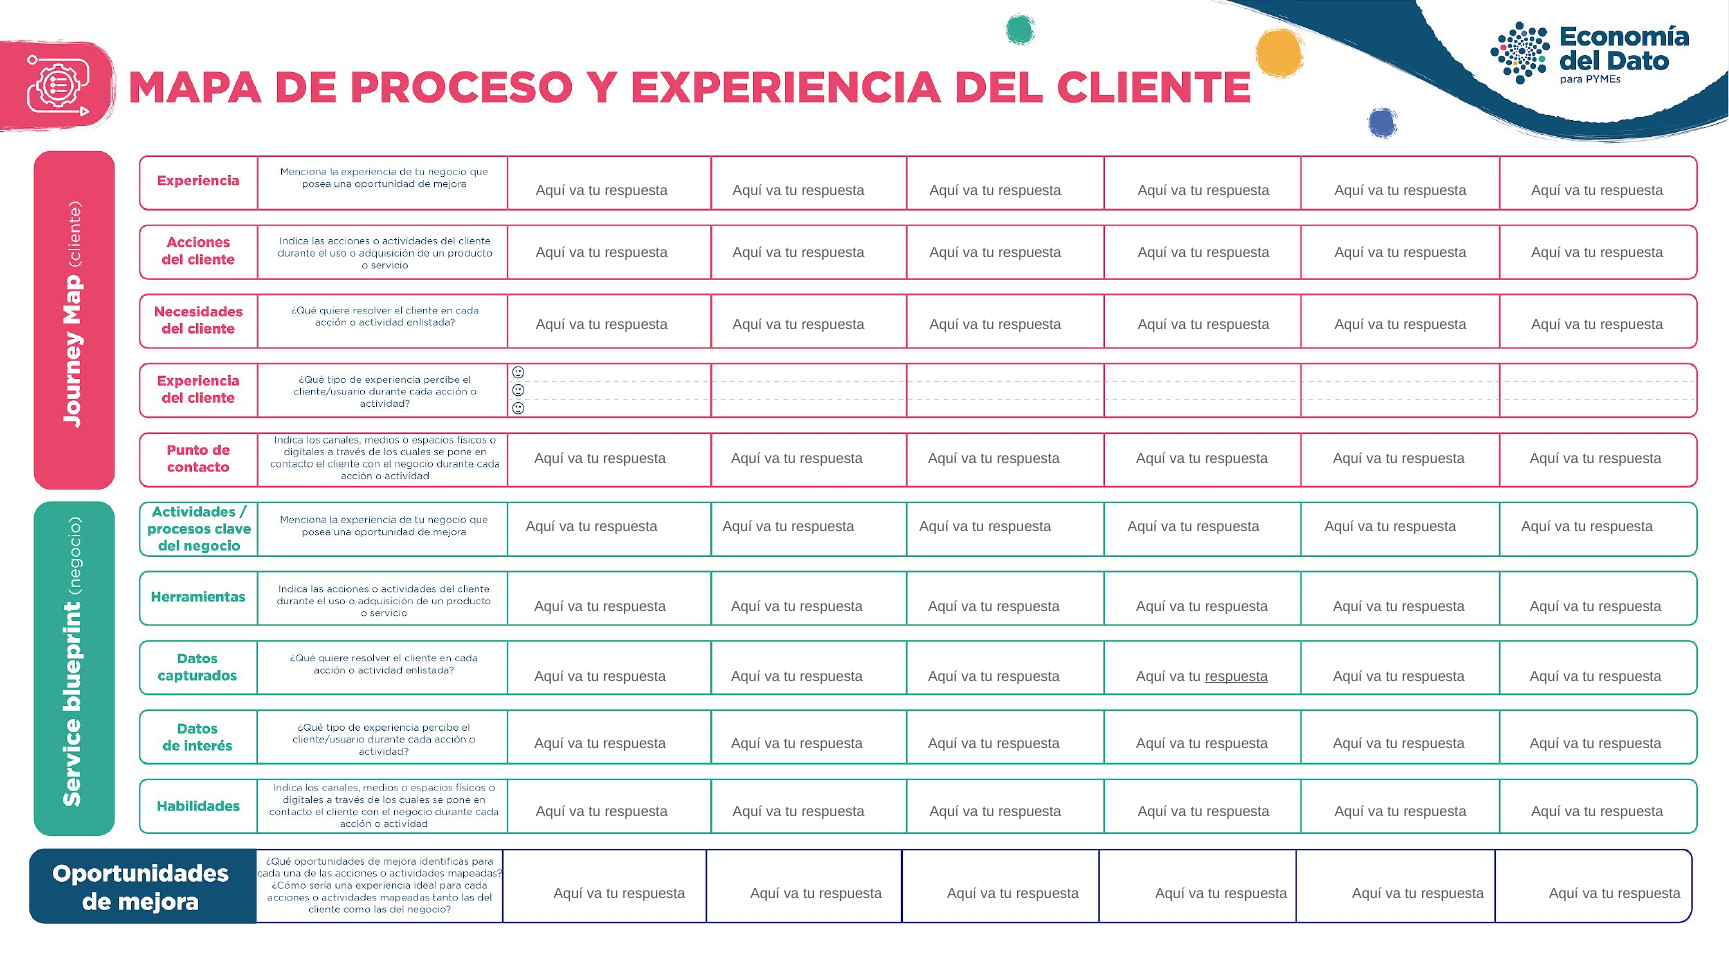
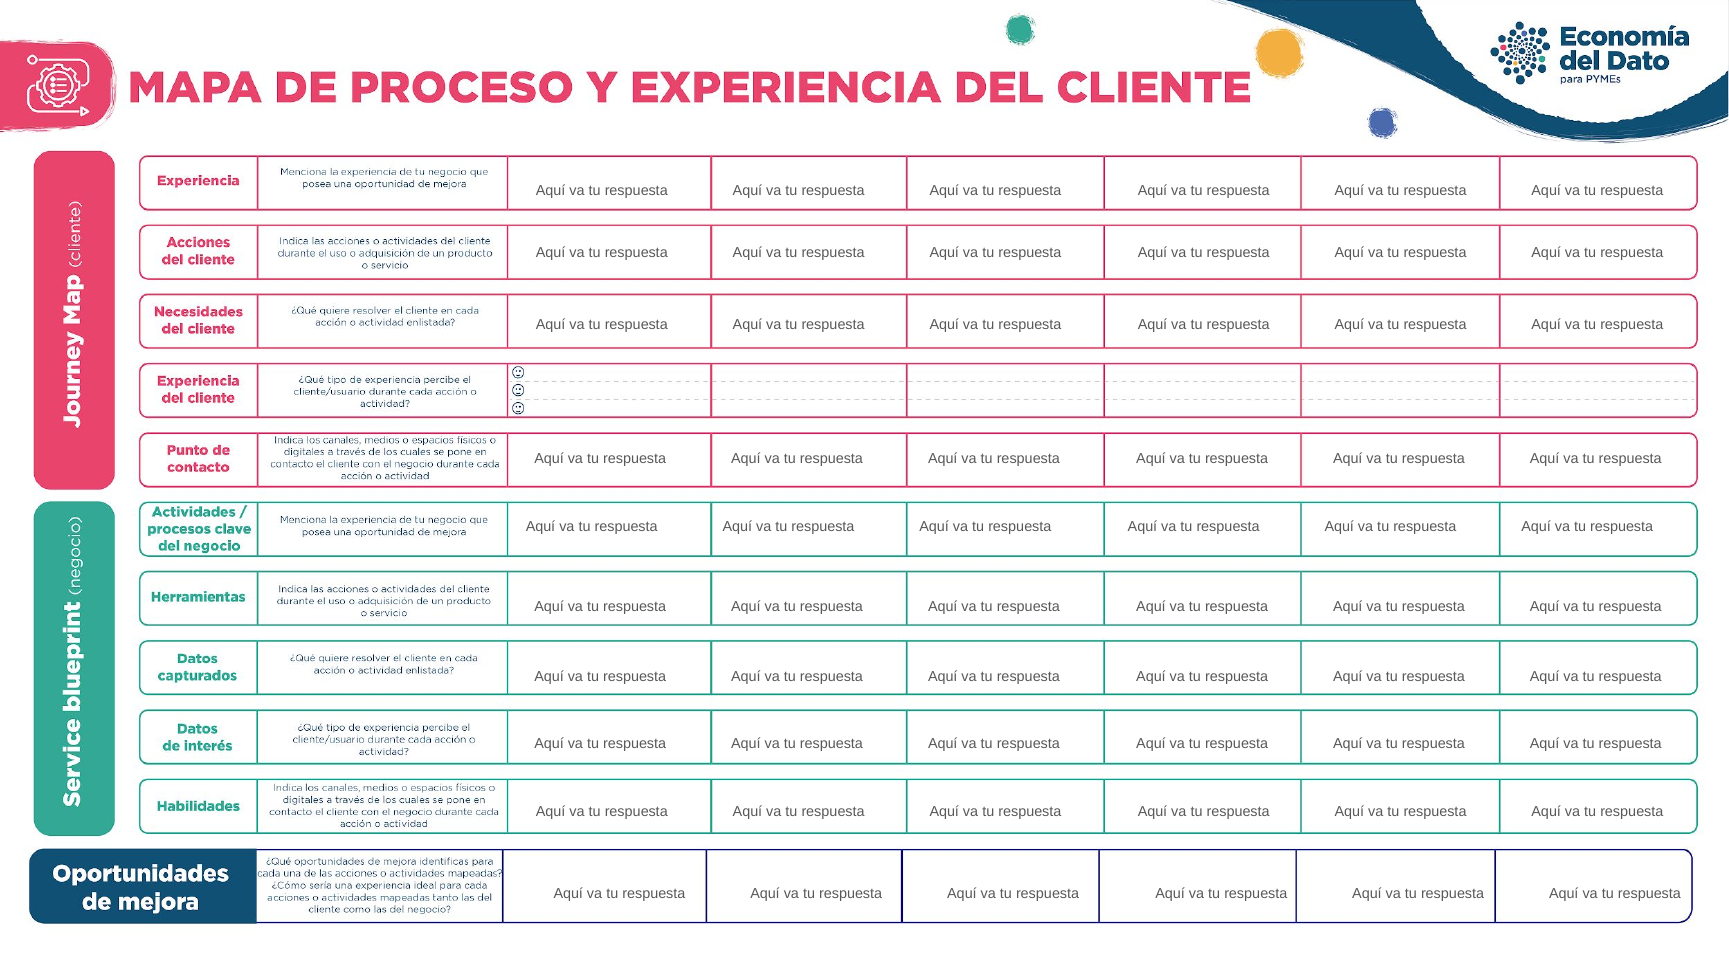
respuesta at (1237, 676) underline: present -> none
